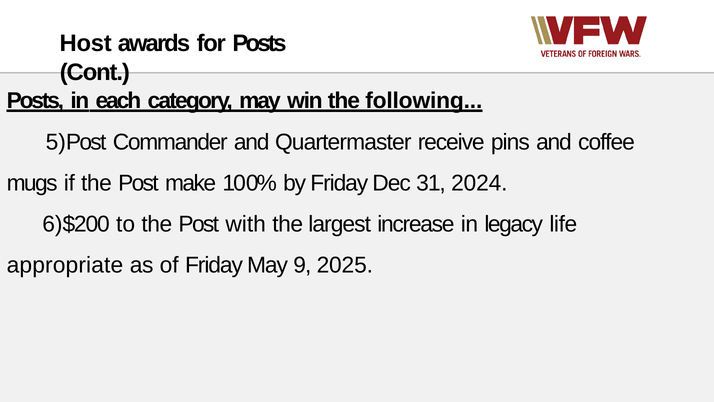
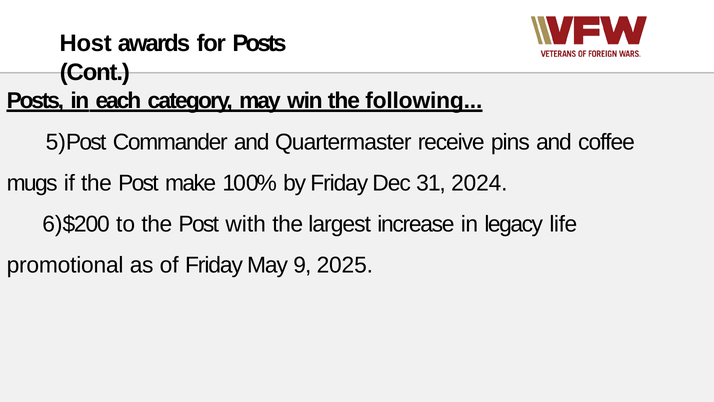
appropriate: appropriate -> promotional
